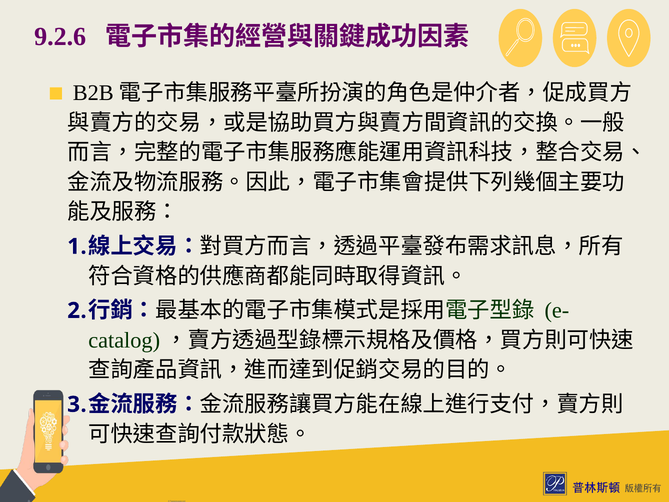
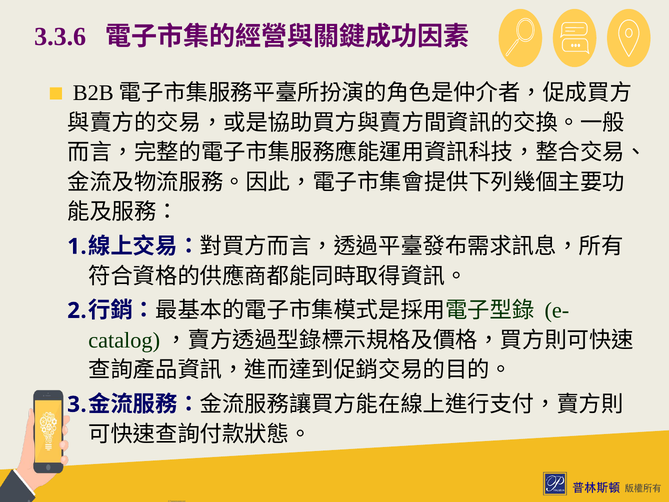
9.2.6: 9.2.6 -> 3.3.6
